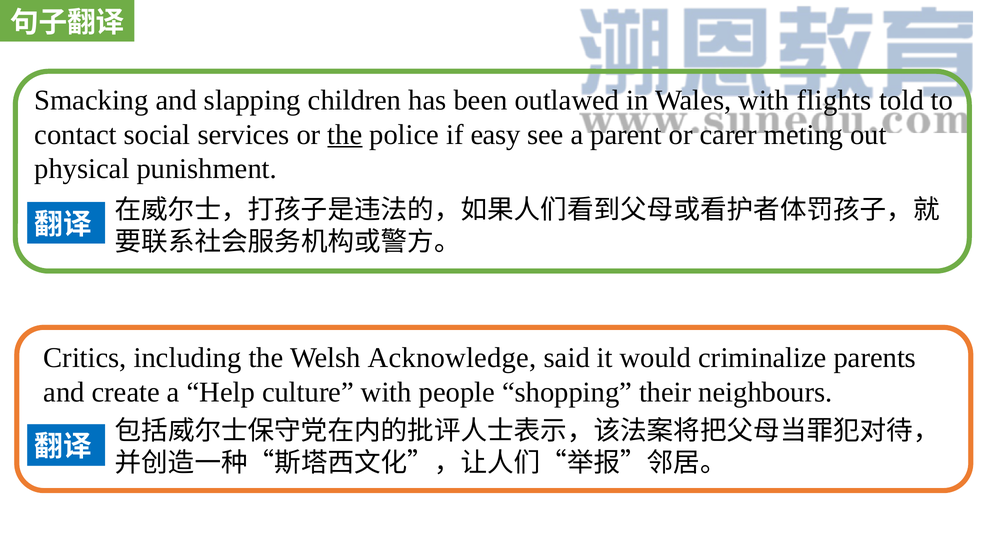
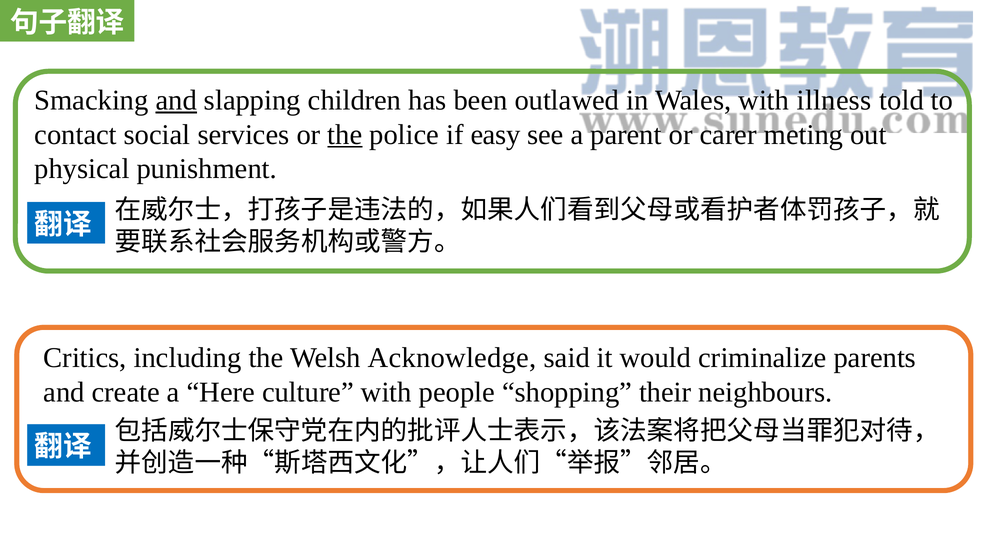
and at (176, 100) underline: none -> present
flights: flights -> illness
Help: Help -> Here
